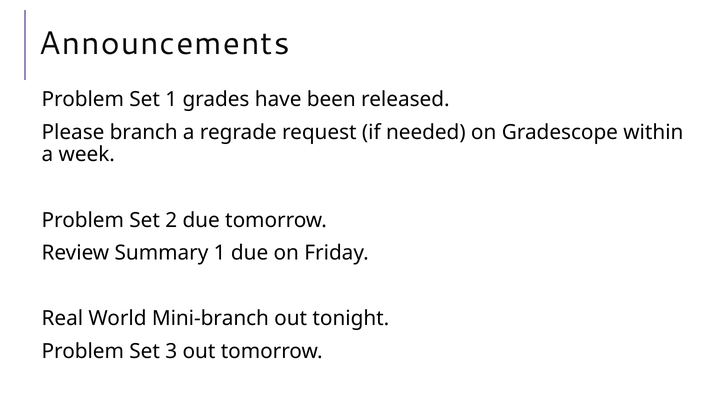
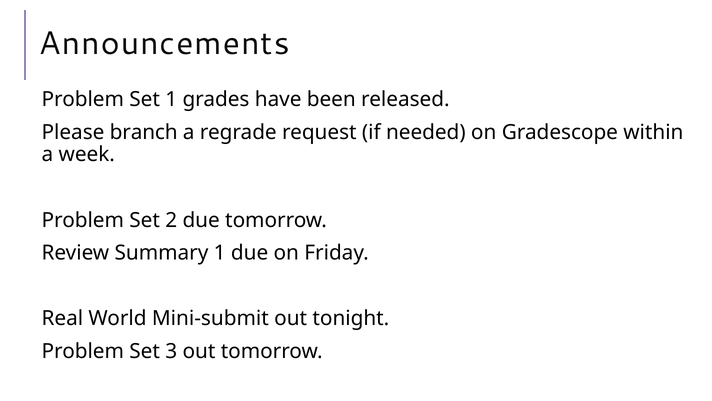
Mini-branch: Mini-branch -> Mini-submit
